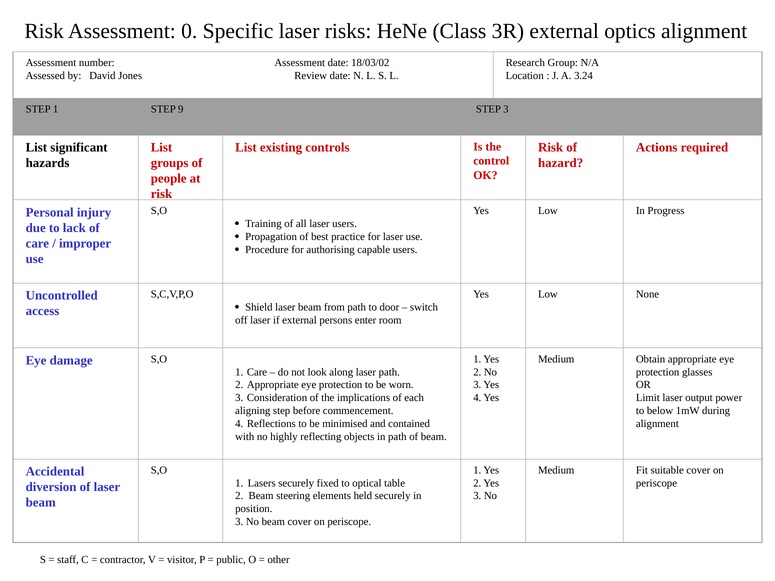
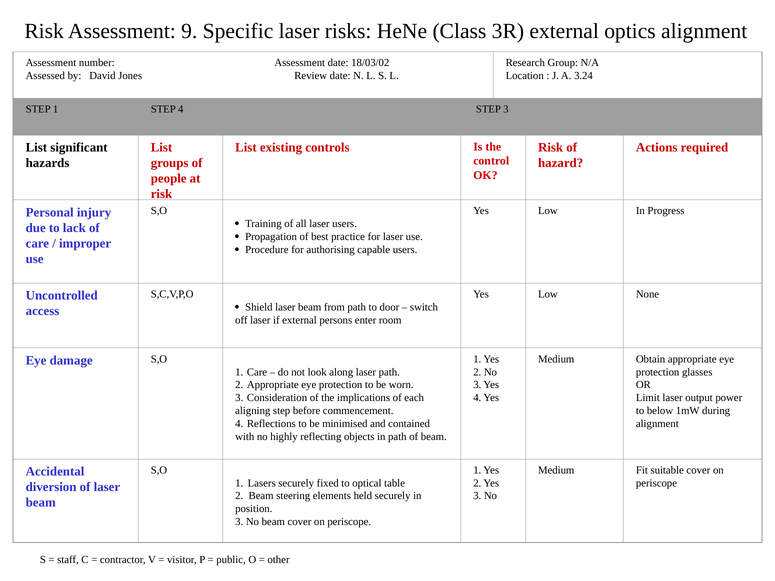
0: 0 -> 9
STEP 9: 9 -> 4
